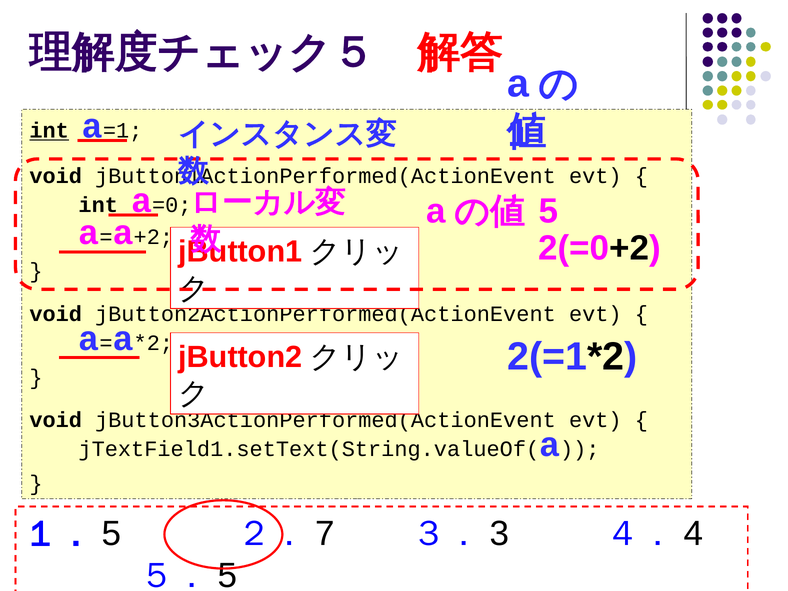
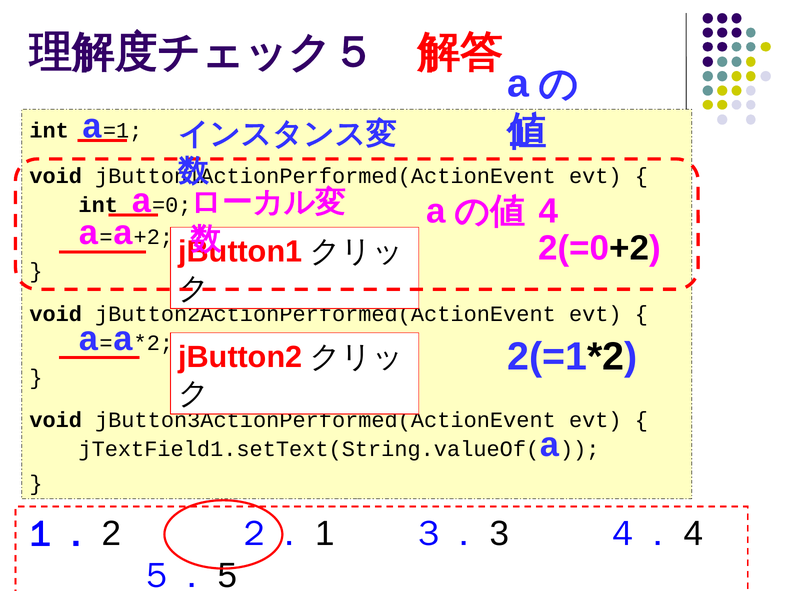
int at (49, 131) underline: present -> none
5 at (548, 211): 5 -> 4
5 at (111, 534): 5 -> 2
7: 7 -> 1
